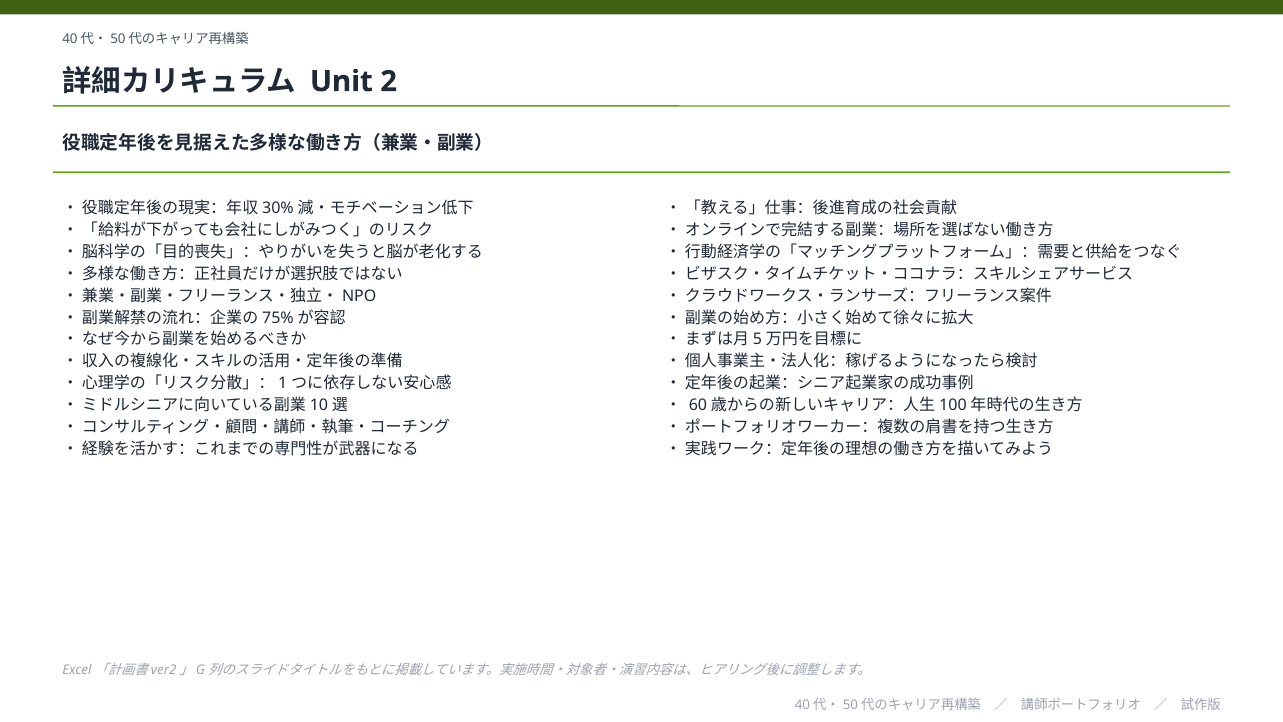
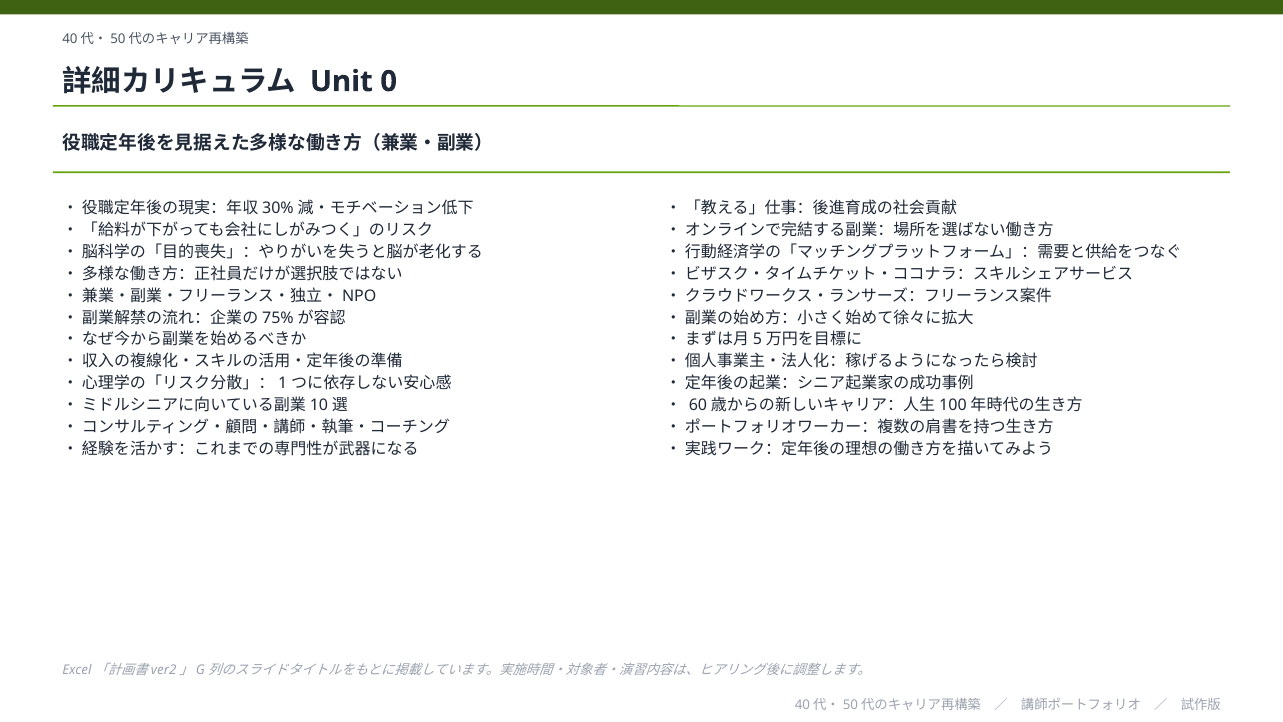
2: 2 -> 0
